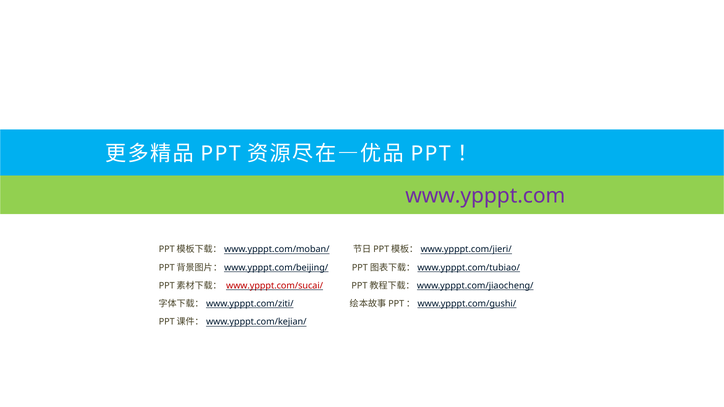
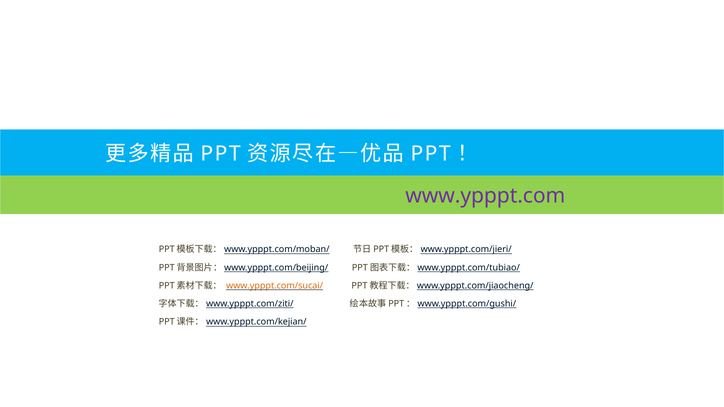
www.ypppt.com/sucai/ colour: red -> orange
